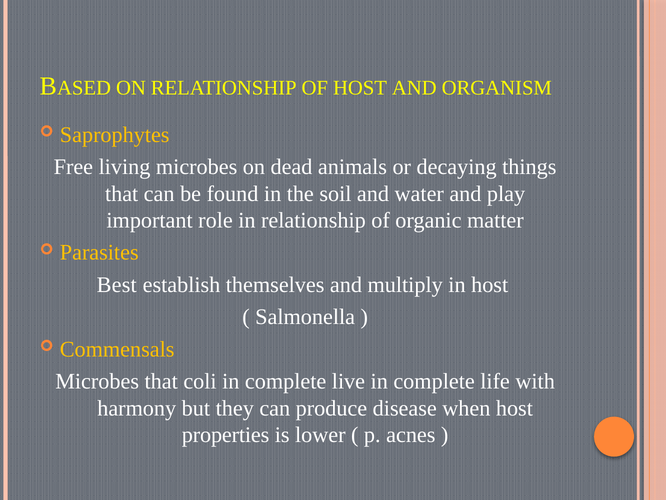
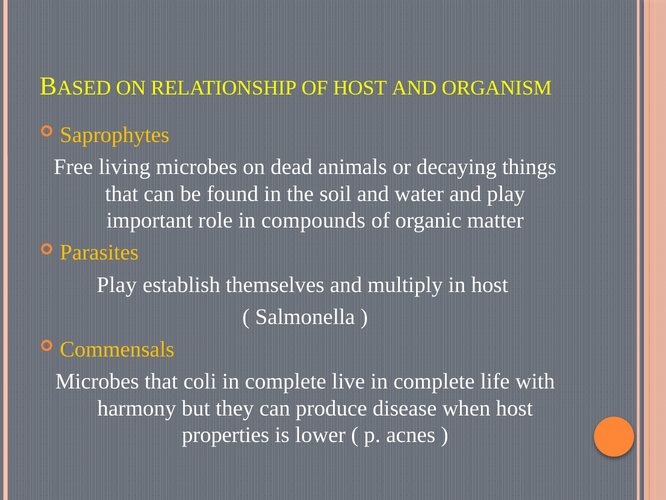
in relationship: relationship -> compounds
Best at (117, 285): Best -> Play
